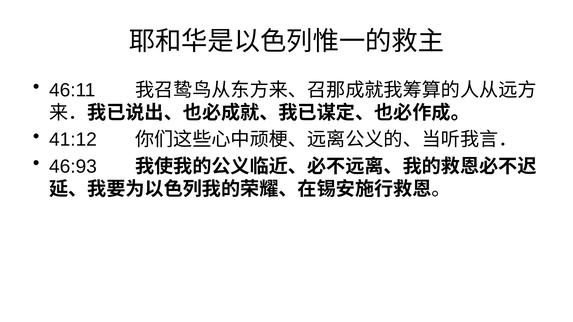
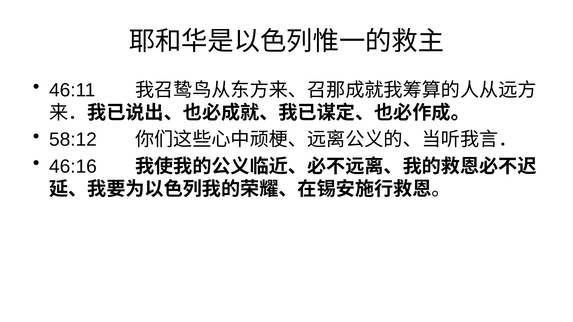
41:12: 41:12 -> 58:12
46:93: 46:93 -> 46:16
